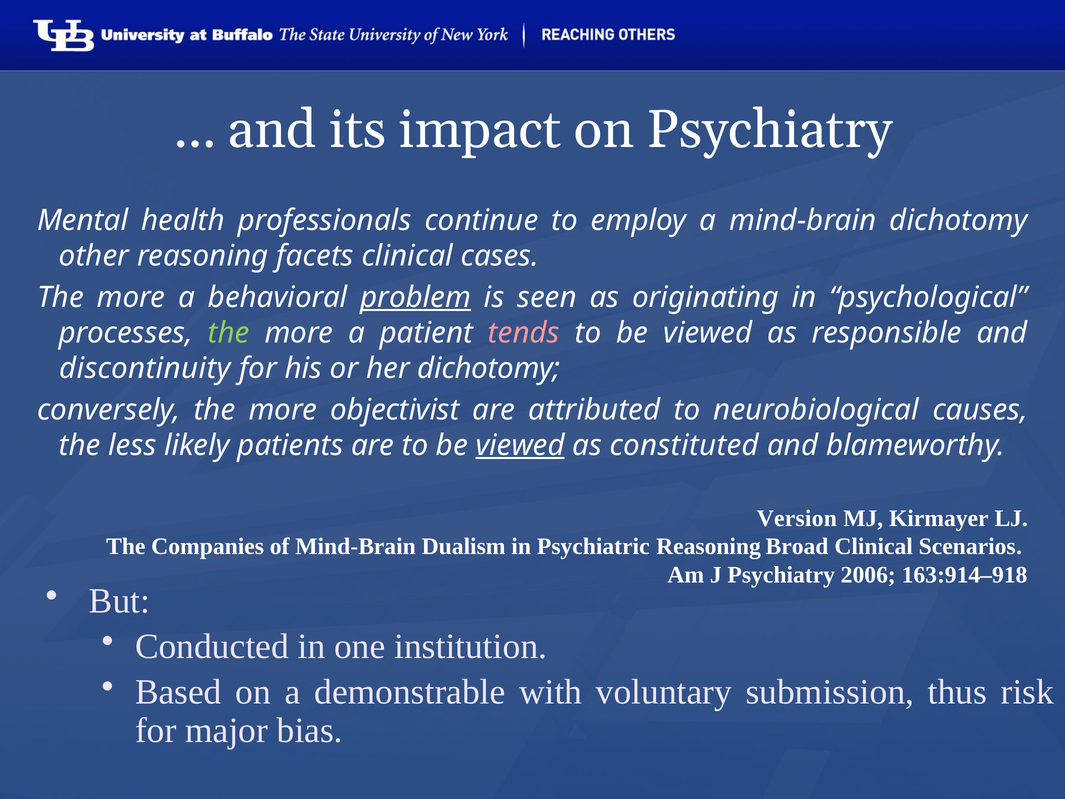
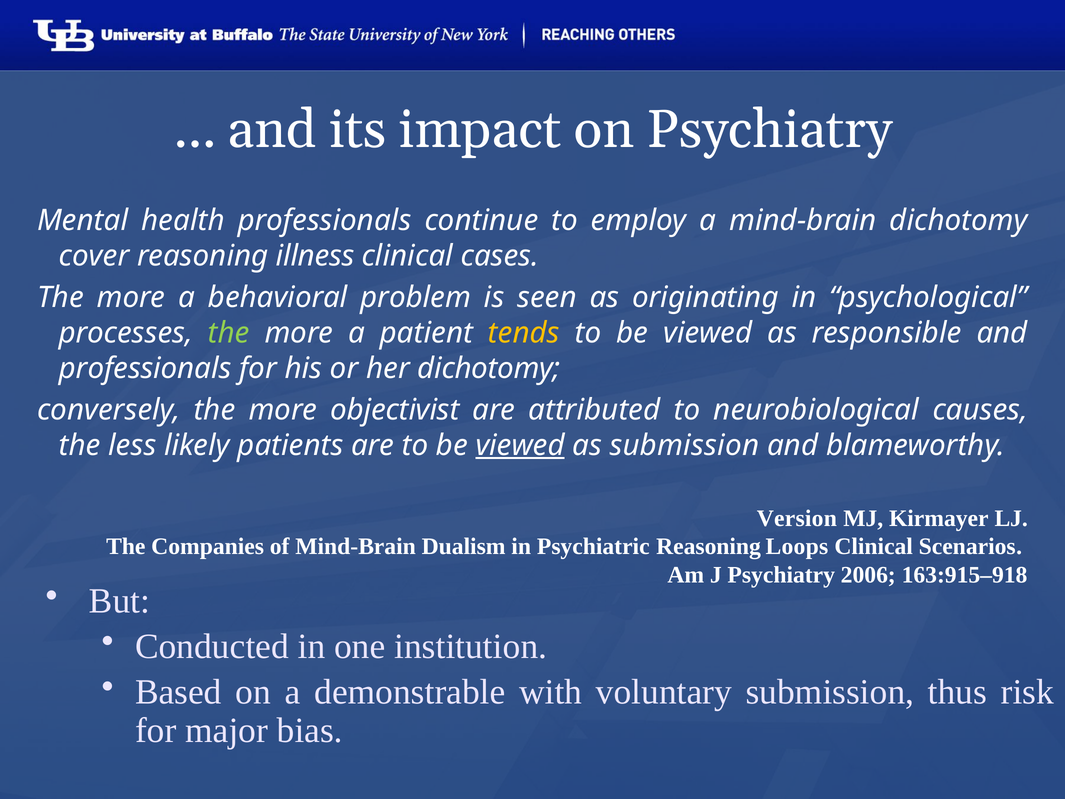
other: other -> cover
facets: facets -> illness
problem underline: present -> none
tends colour: pink -> yellow
discontinuity at (145, 368): discontinuity -> professionals
as constituted: constituted -> submission
Broad: Broad -> Loops
163:914–918: 163:914–918 -> 163:915–918
